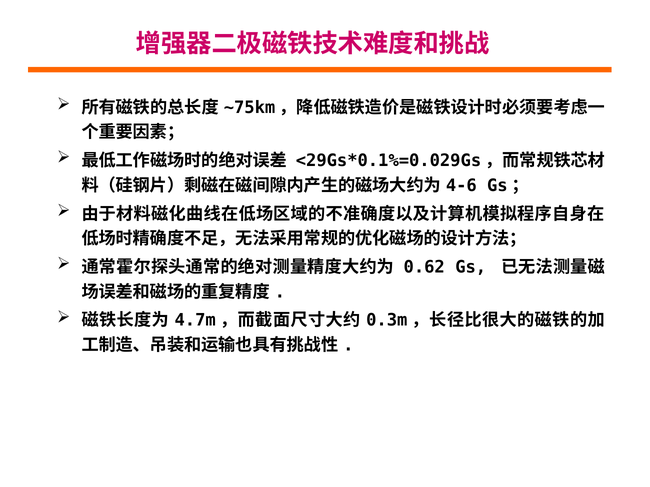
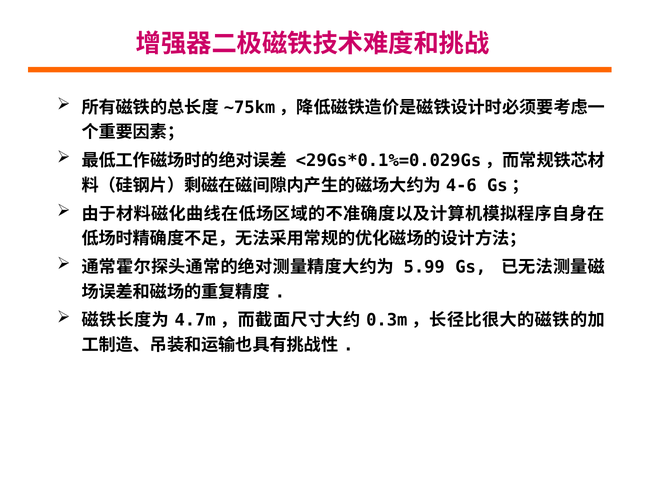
0.62: 0.62 -> 5.99
